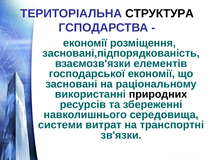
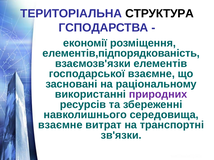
засновані,підпорядкованість: засновані,підпорядкованість -> елементів,підпорядкованість
господарської економії: економії -> взаємне
природних colour: black -> purple
системи at (60, 125): системи -> взаємне
